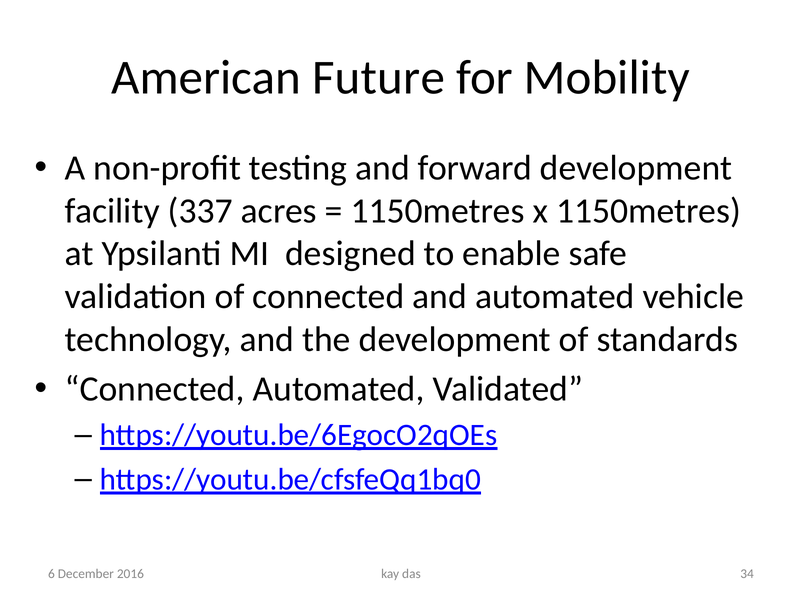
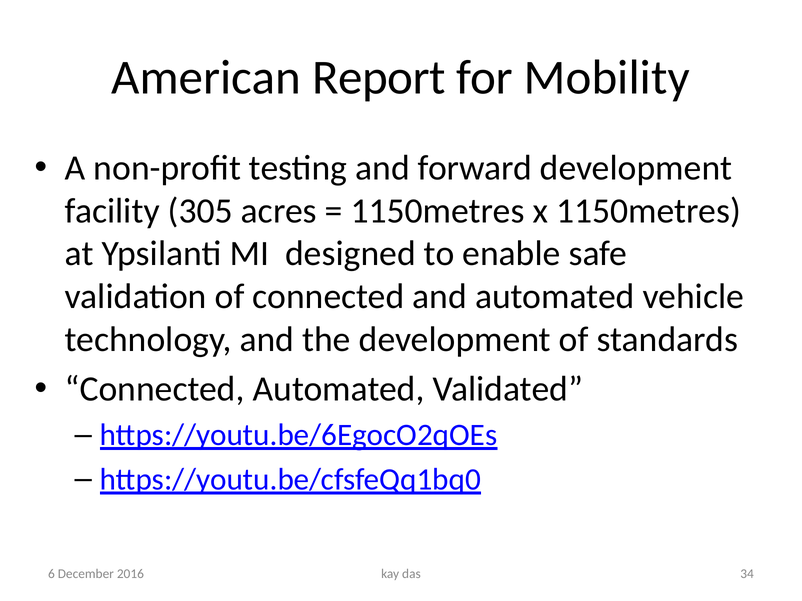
Future: Future -> Report
337: 337 -> 305
